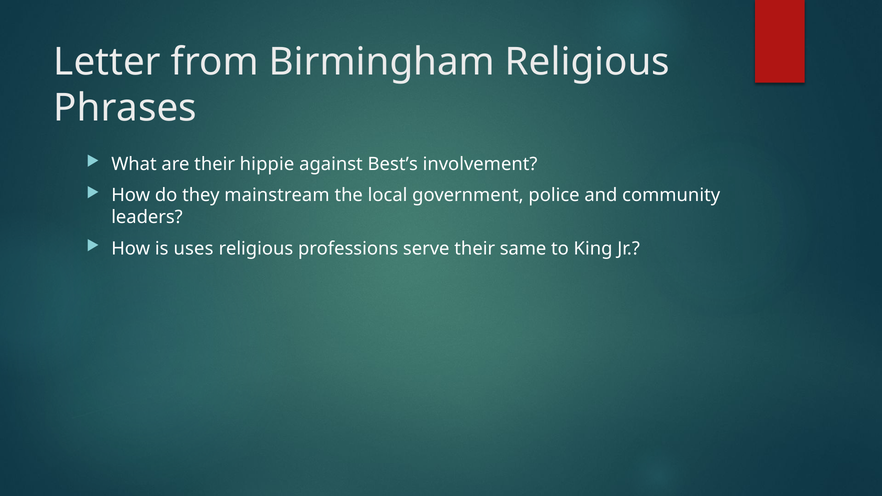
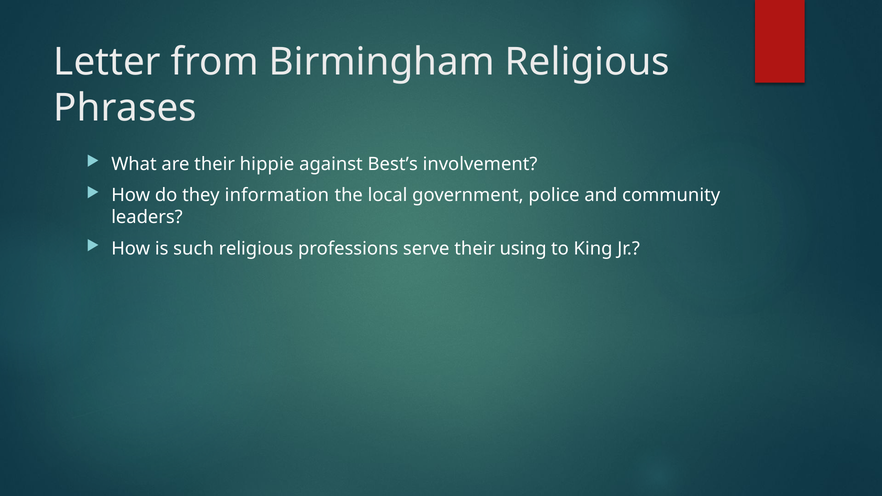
mainstream: mainstream -> information
uses: uses -> such
same: same -> using
